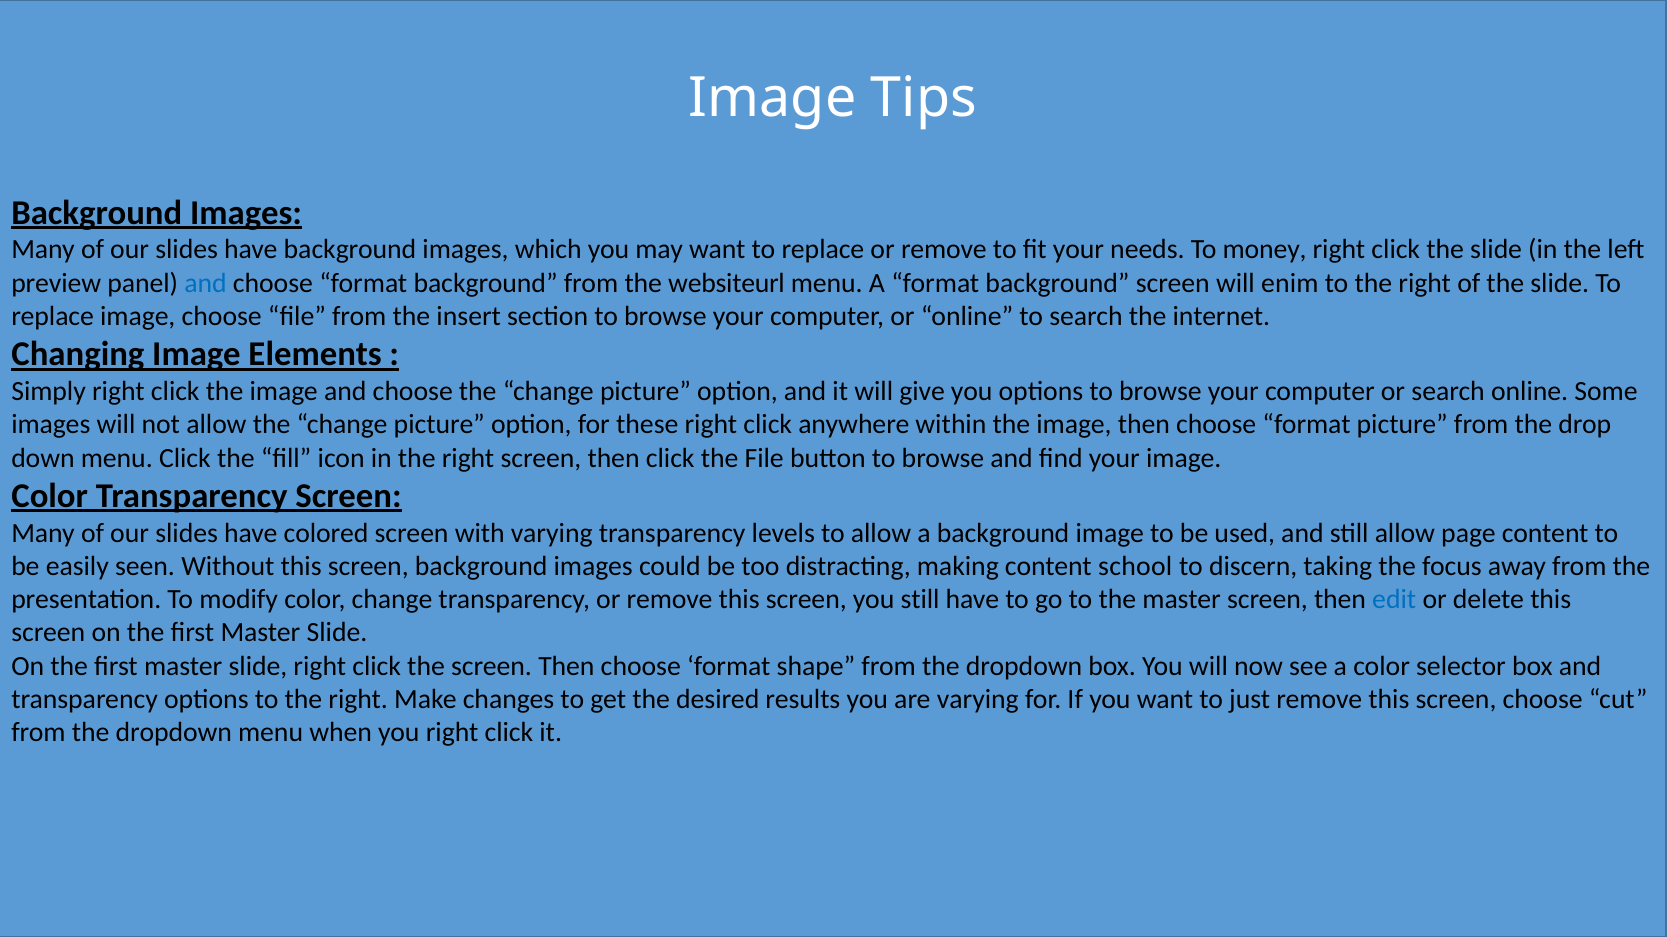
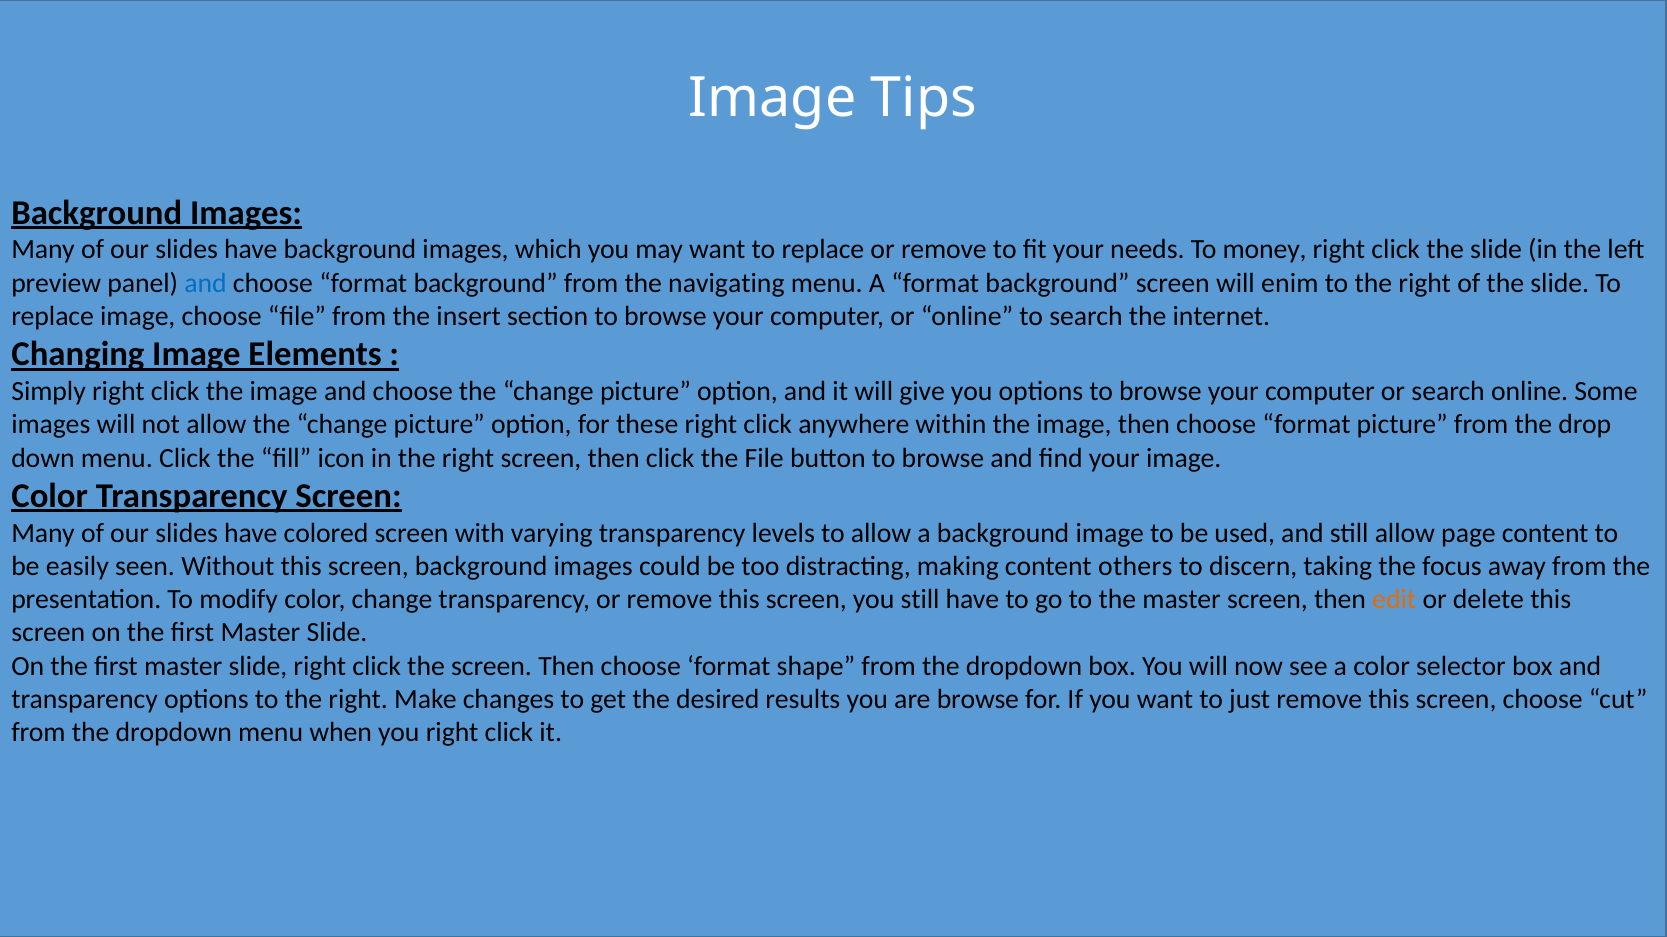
websiteurl: websiteurl -> navigating
school: school -> others
edit colour: blue -> orange
are varying: varying -> browse
